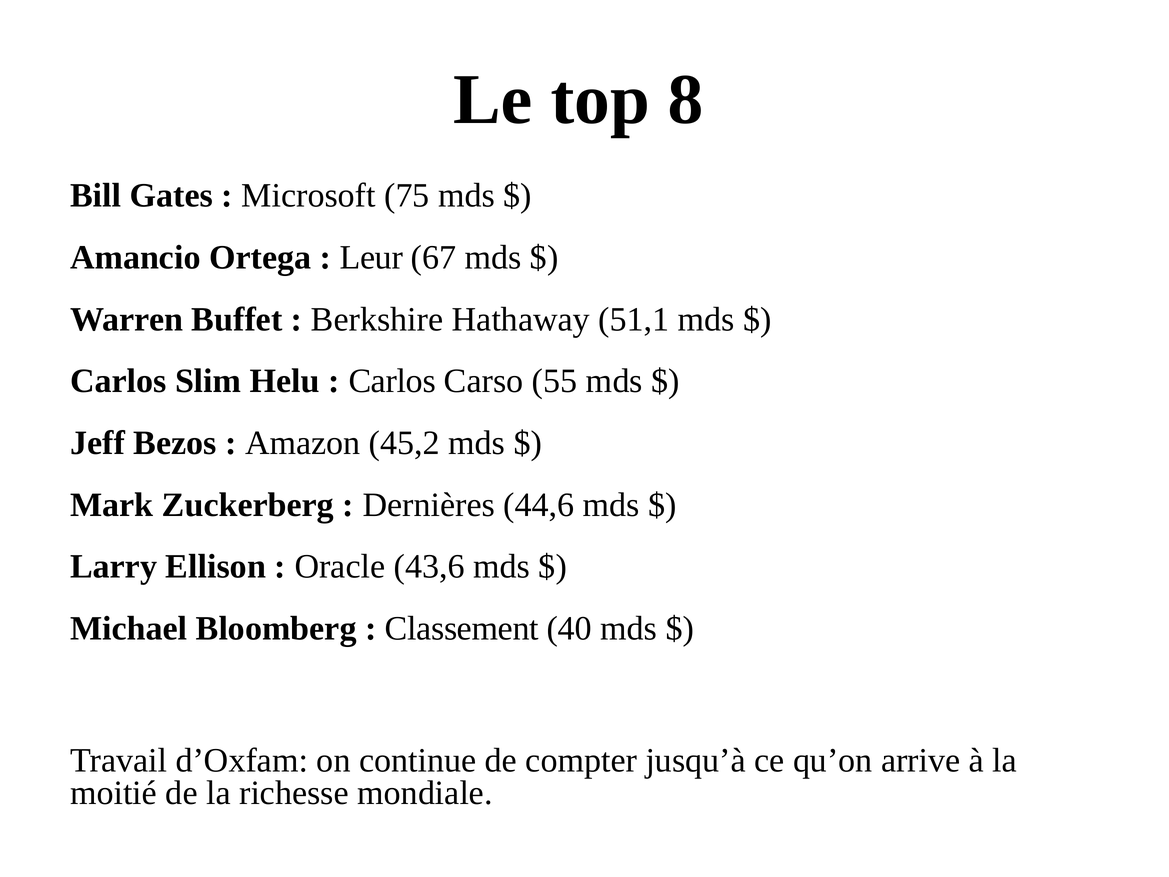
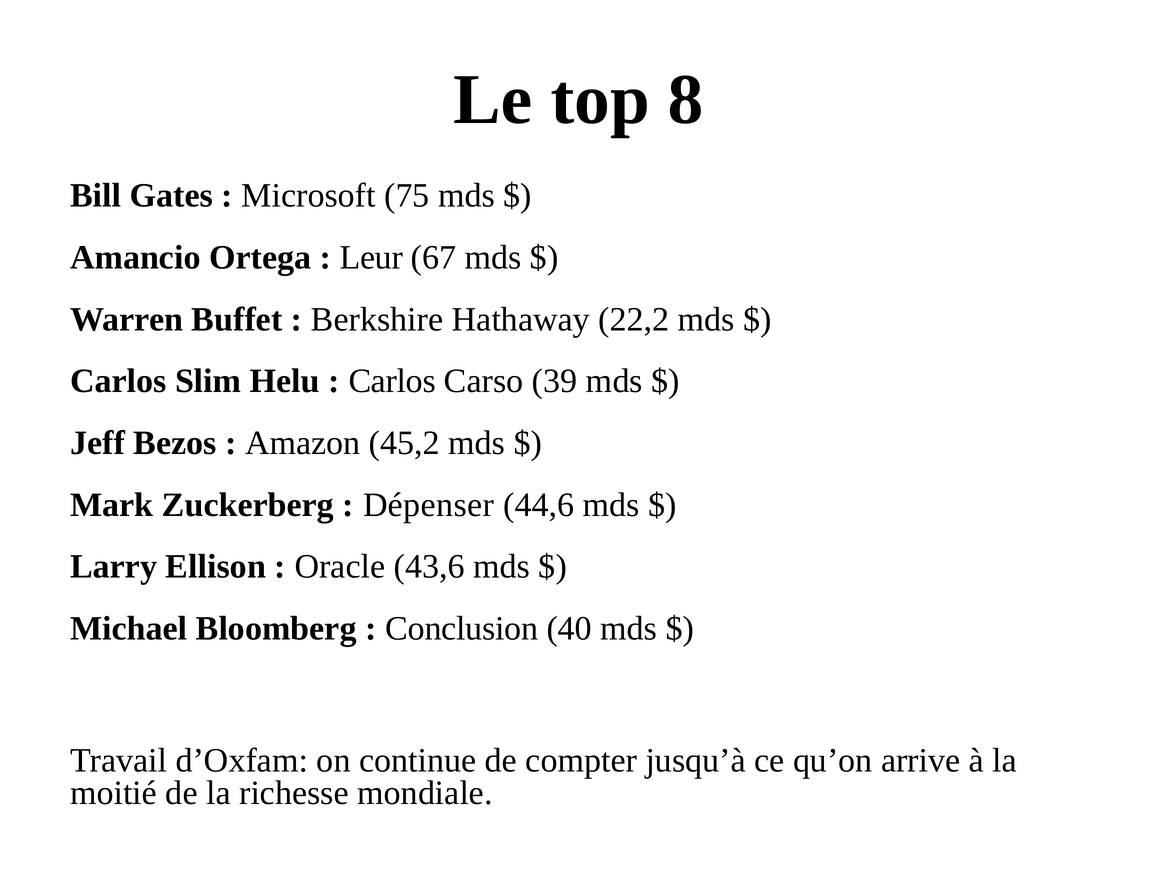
51,1: 51,1 -> 22,2
55: 55 -> 39
Dernières: Dernières -> Dépenser
Classement: Classement -> Conclusion
